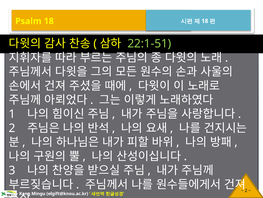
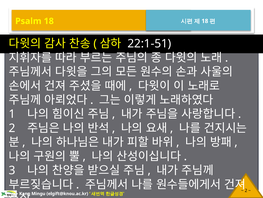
22:1-51 colour: light green -> white
